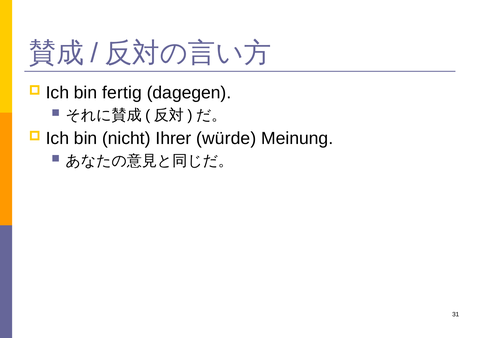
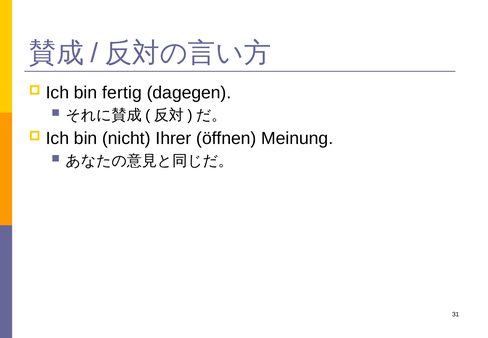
würde: würde -> öffnen
